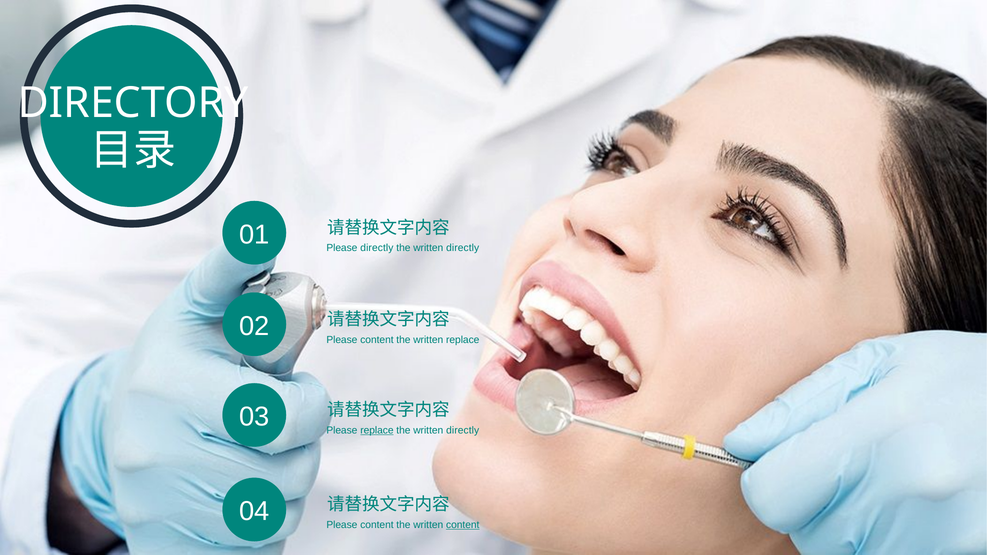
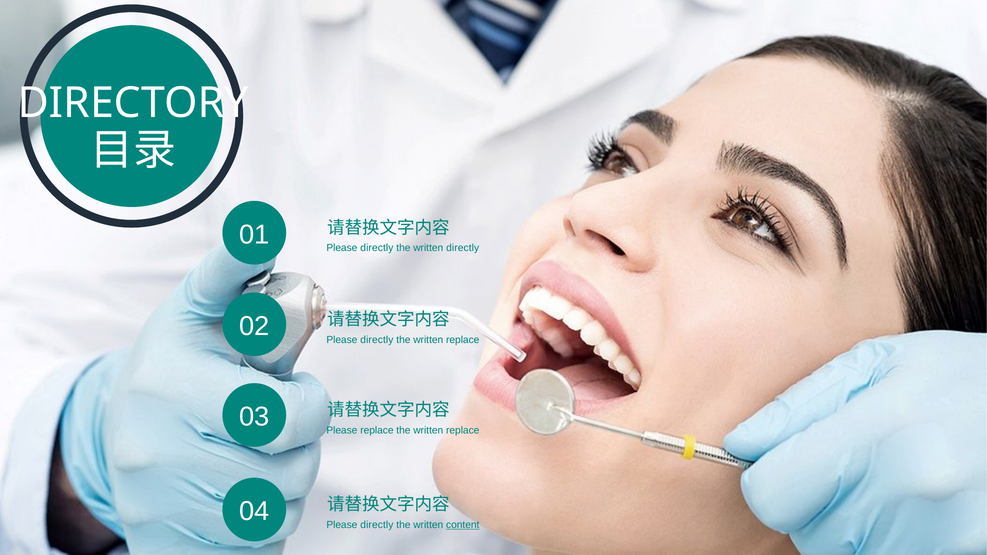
02 Please content: content -> directly
replace at (377, 431) underline: present -> none
directly at (463, 431): directly -> replace
04 Please content: content -> directly
